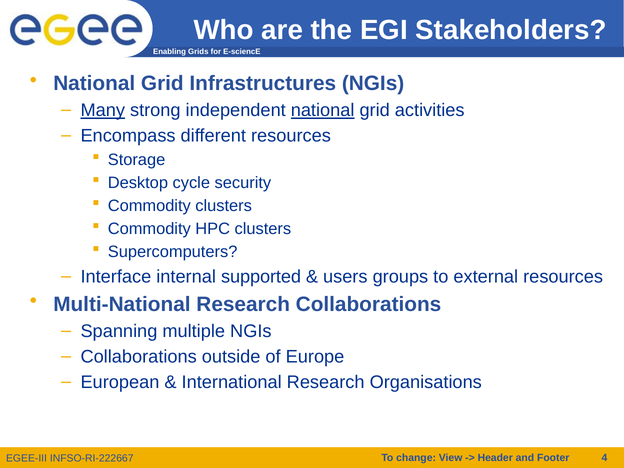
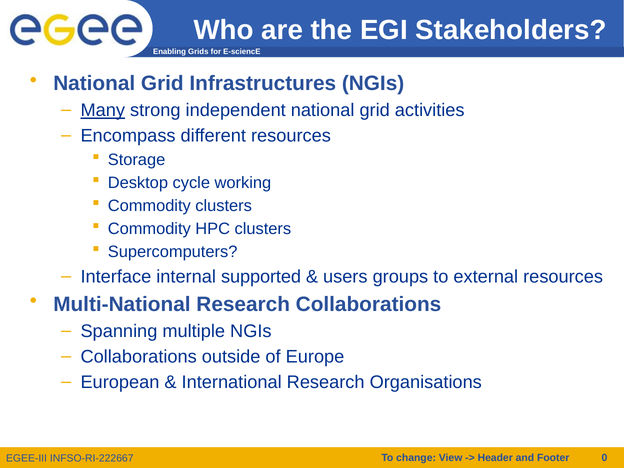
national at (323, 110) underline: present -> none
security: security -> working
4: 4 -> 0
